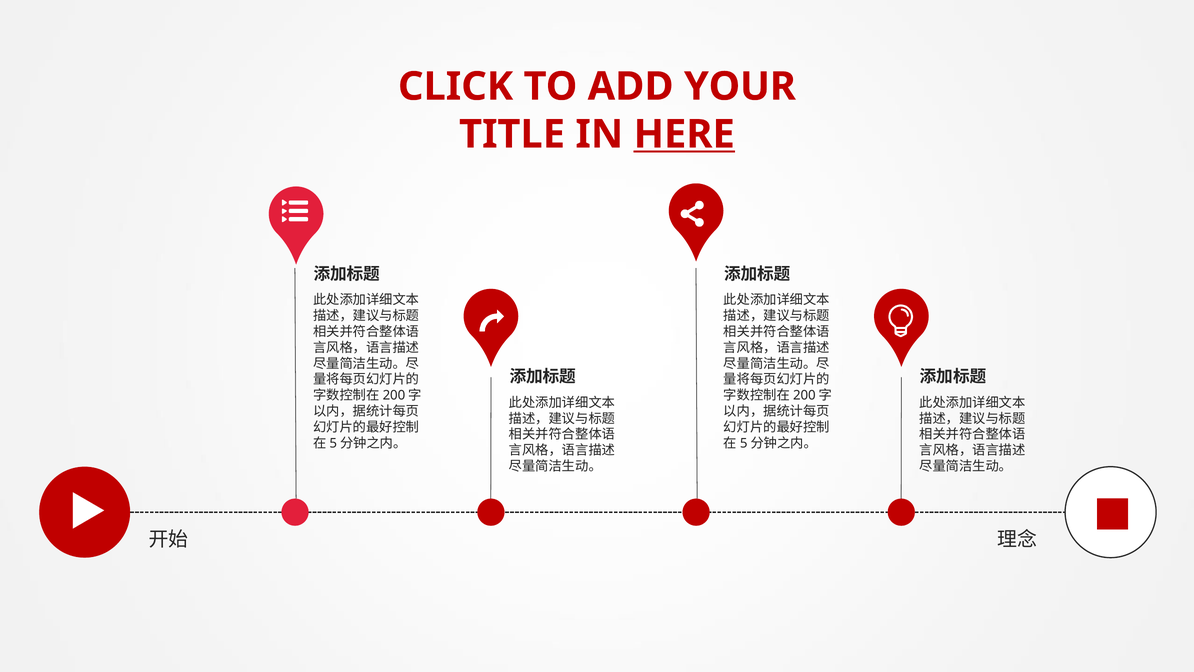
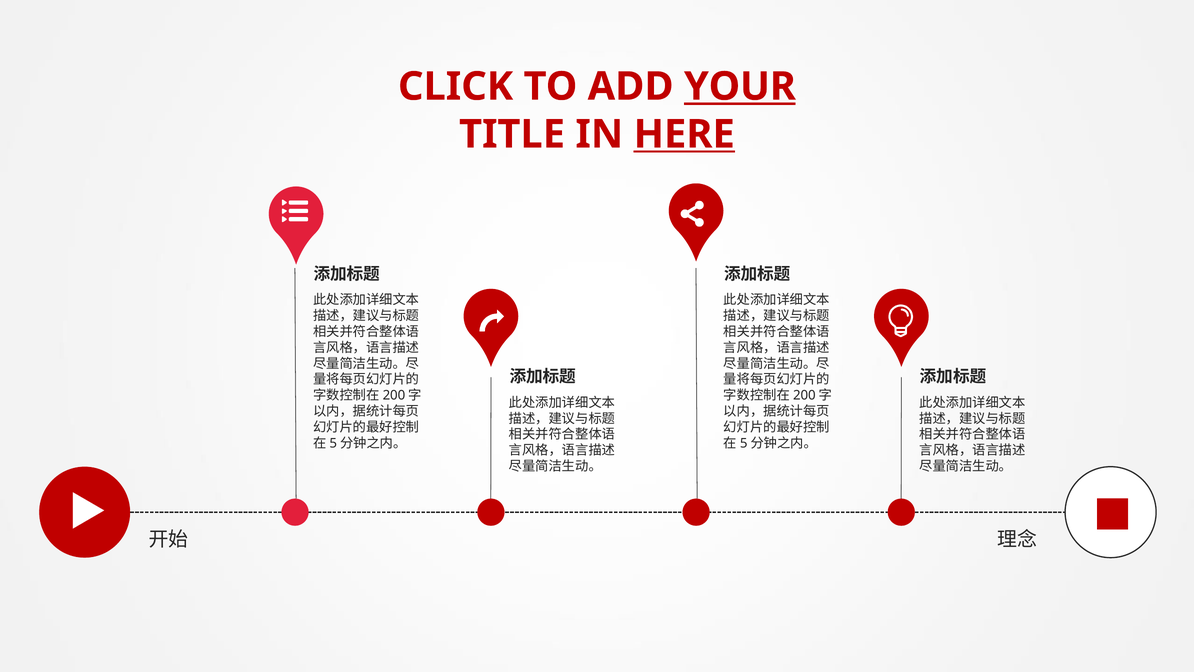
YOUR underline: none -> present
